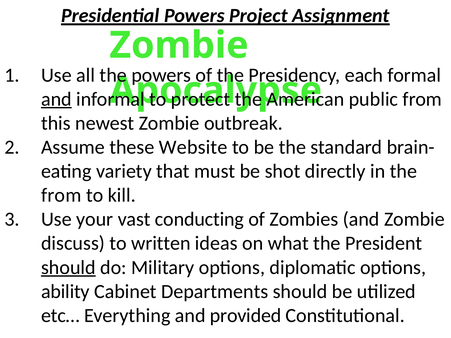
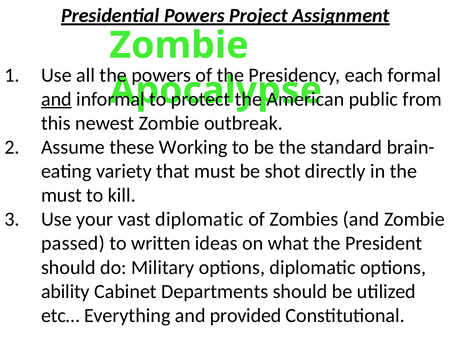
Website: Website -> Working
from at (61, 195): from -> must
vast conducting: conducting -> diplomatic
discuss: discuss -> passed
should at (68, 268) underline: present -> none
